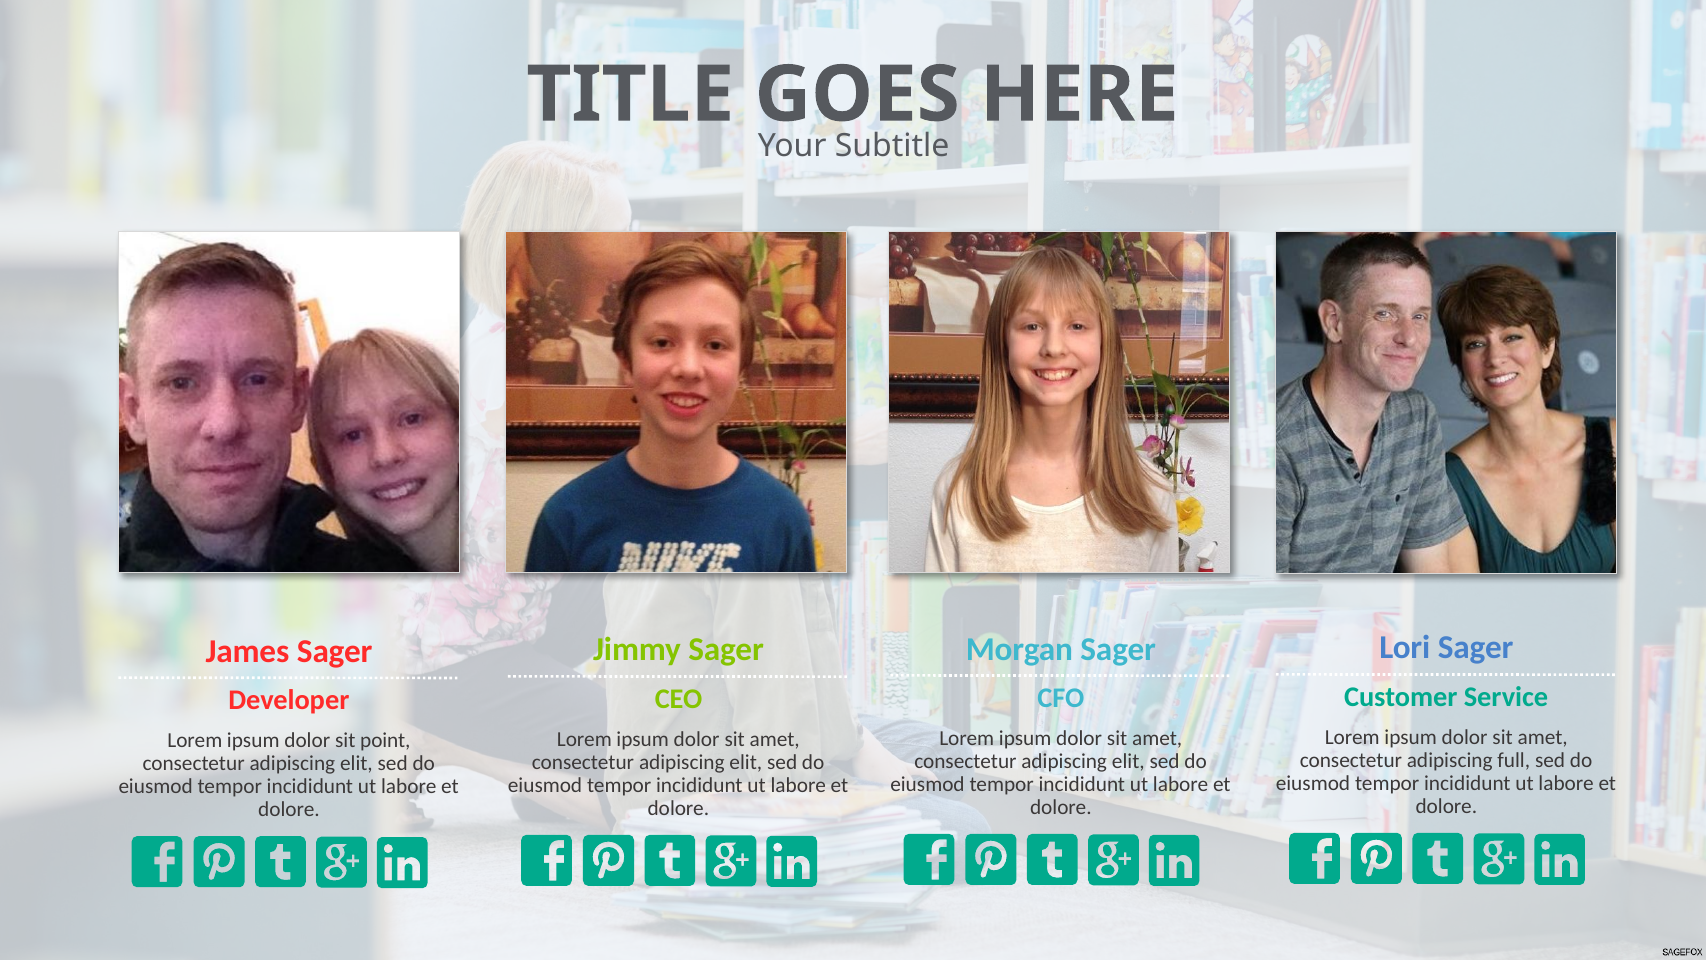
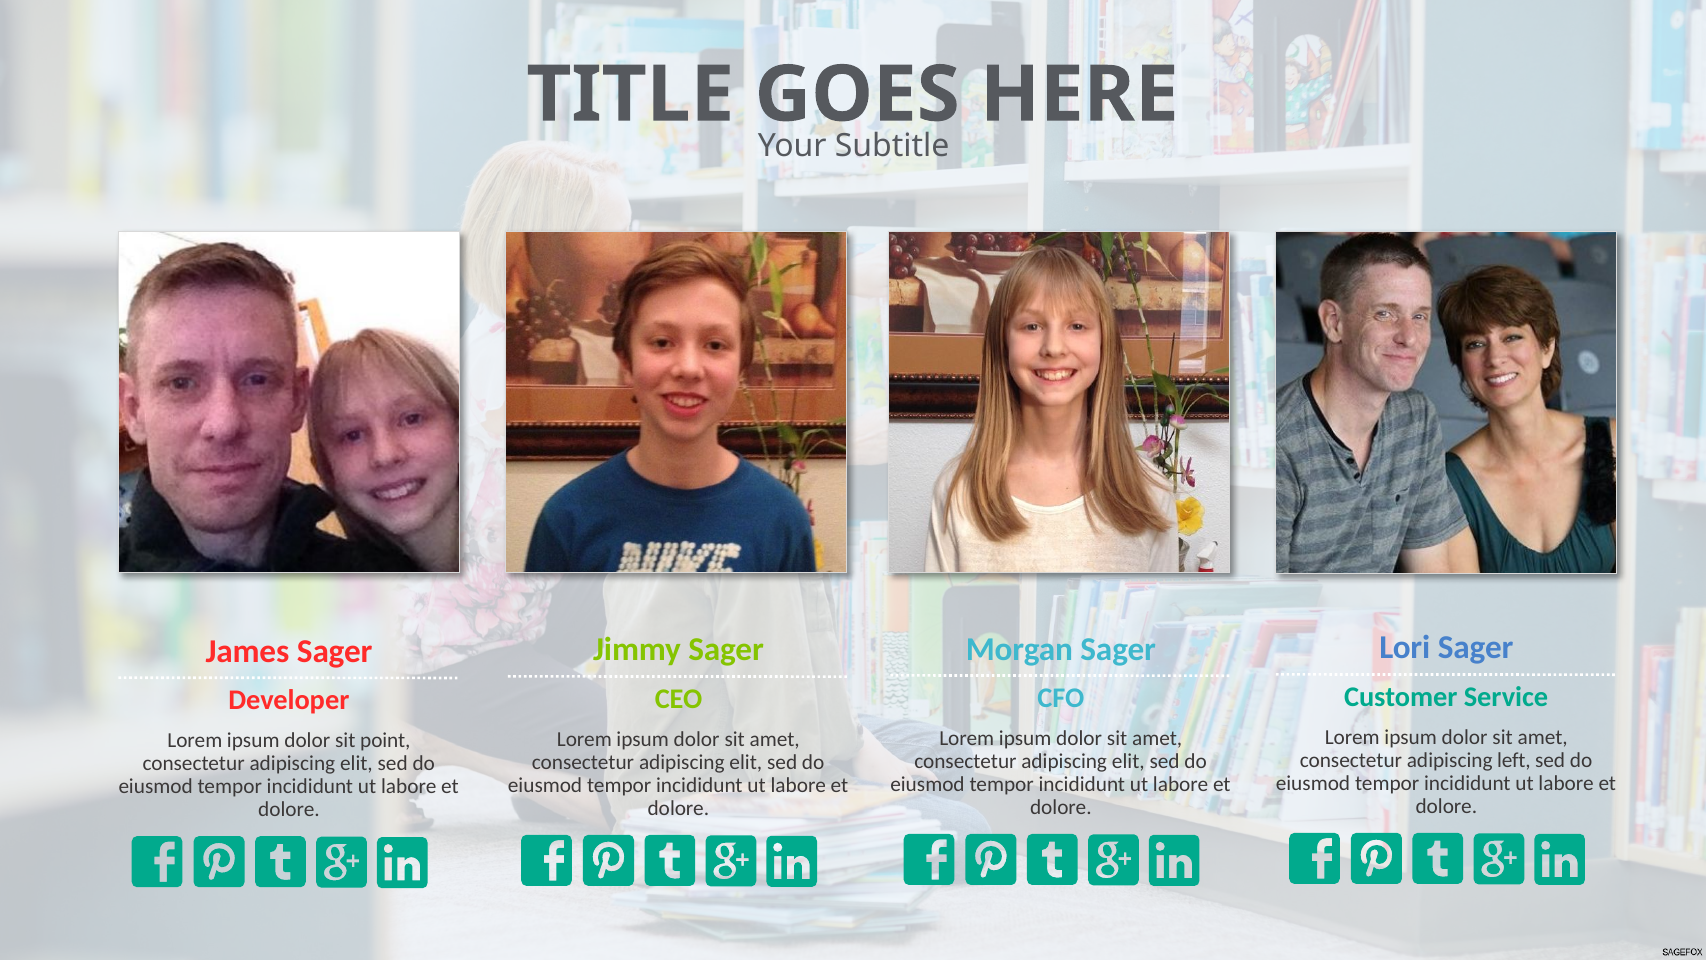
full: full -> left
